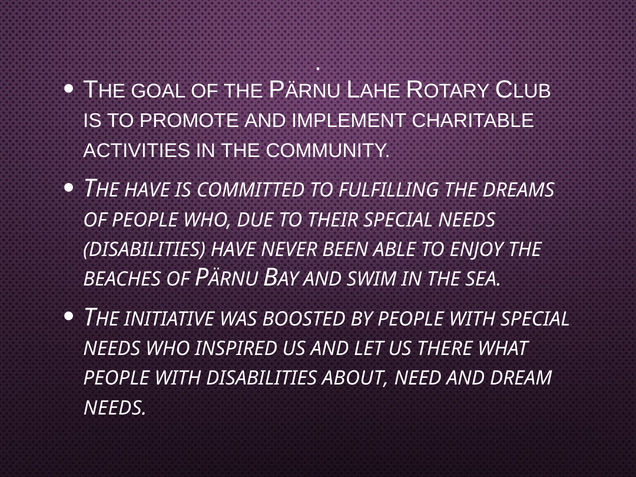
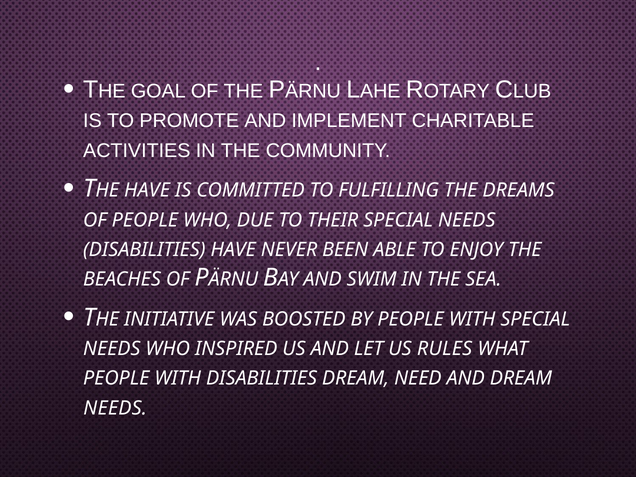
THERE: THERE -> RULES
DISABILITIES ABOUT: ABOUT -> DREAM
